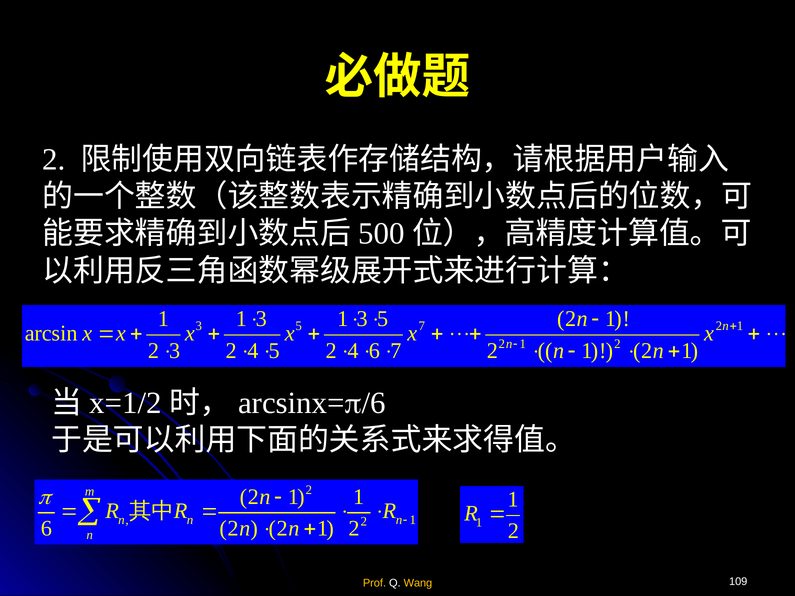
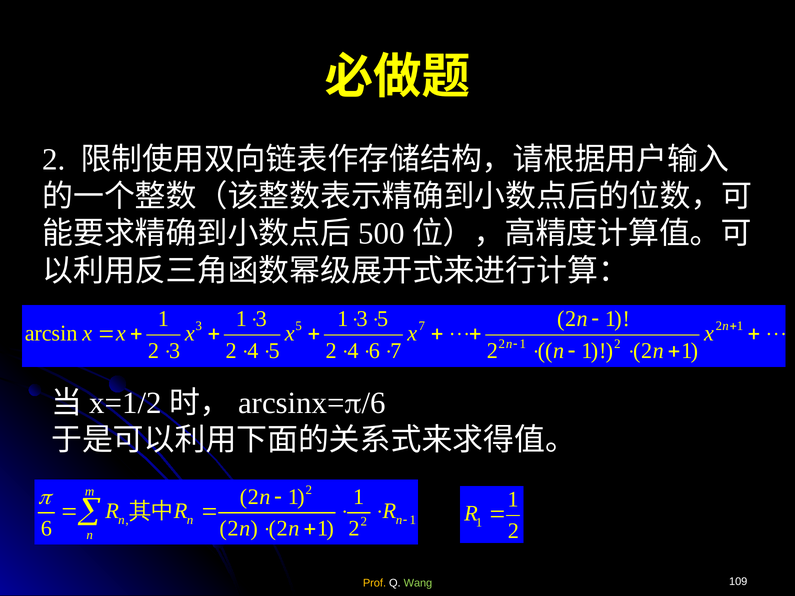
Wang colour: yellow -> light green
